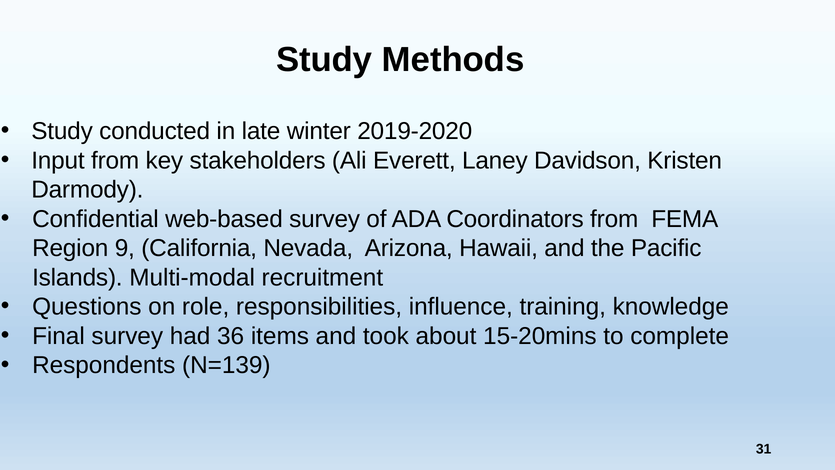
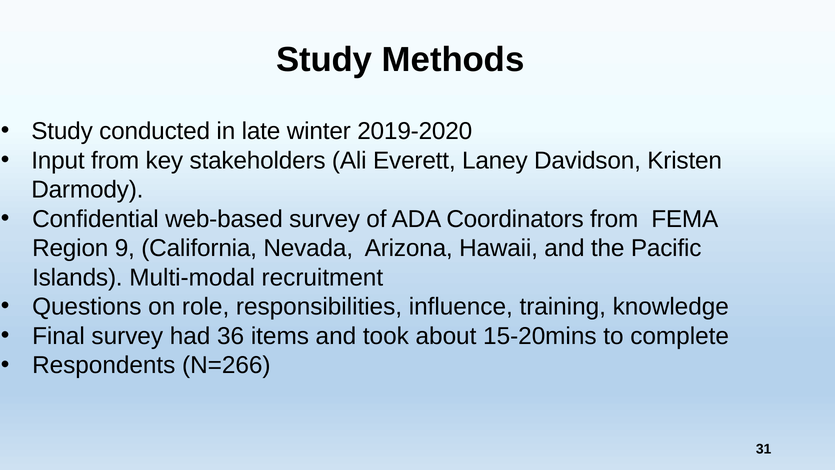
N=139: N=139 -> N=266
